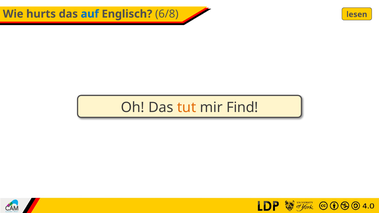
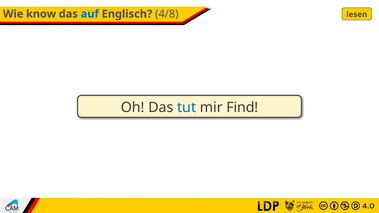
hurts: hurts -> know
6/8: 6/8 -> 4/8
tut colour: orange -> blue
